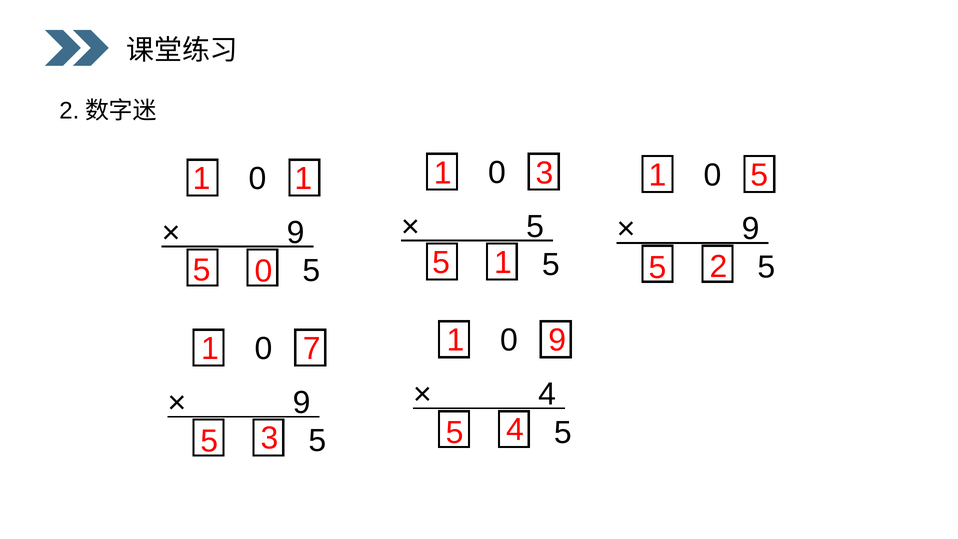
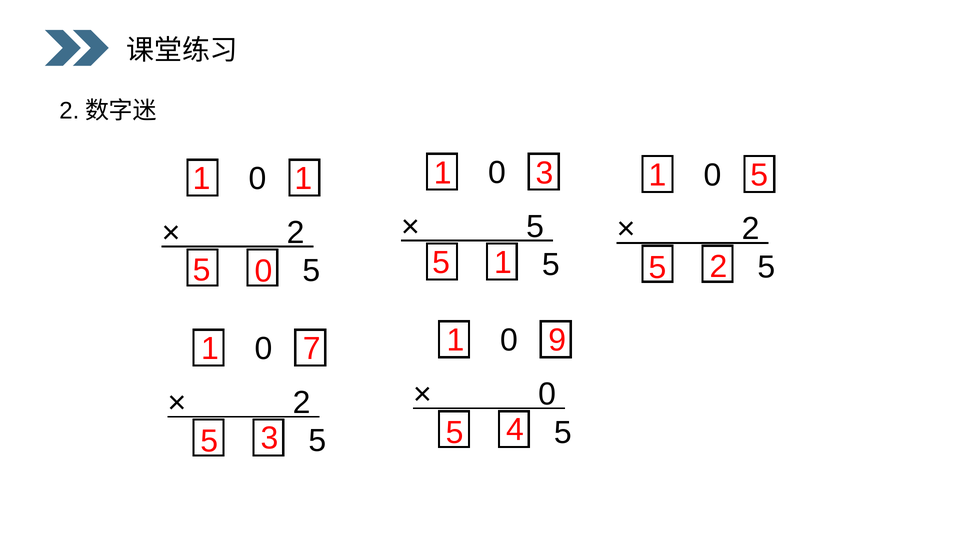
9 at (751, 229): 9 -> 2
9 at (296, 232): 9 -> 2
4 at (547, 394): 4 -> 0
9 at (302, 402): 9 -> 2
